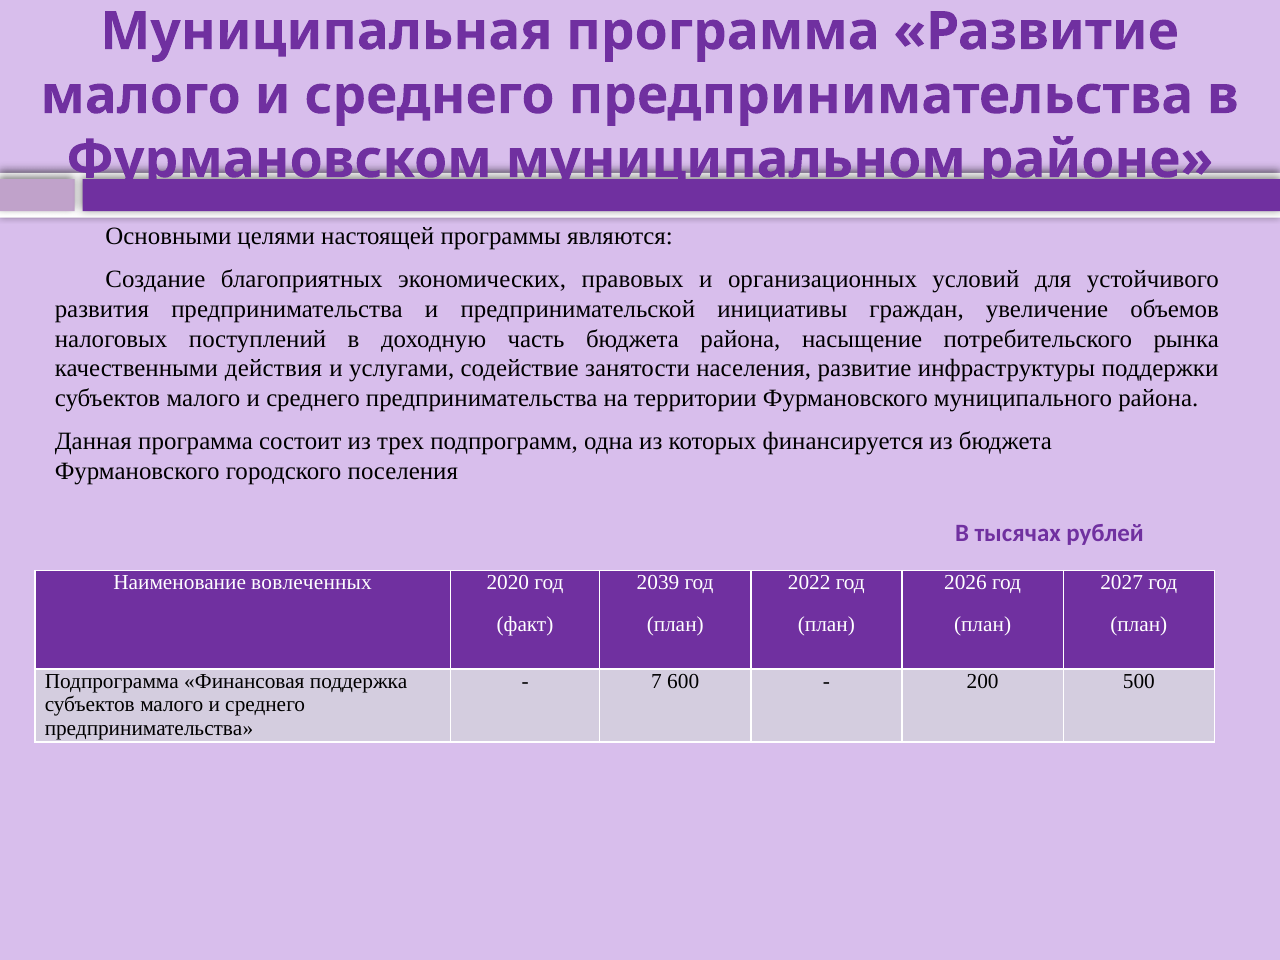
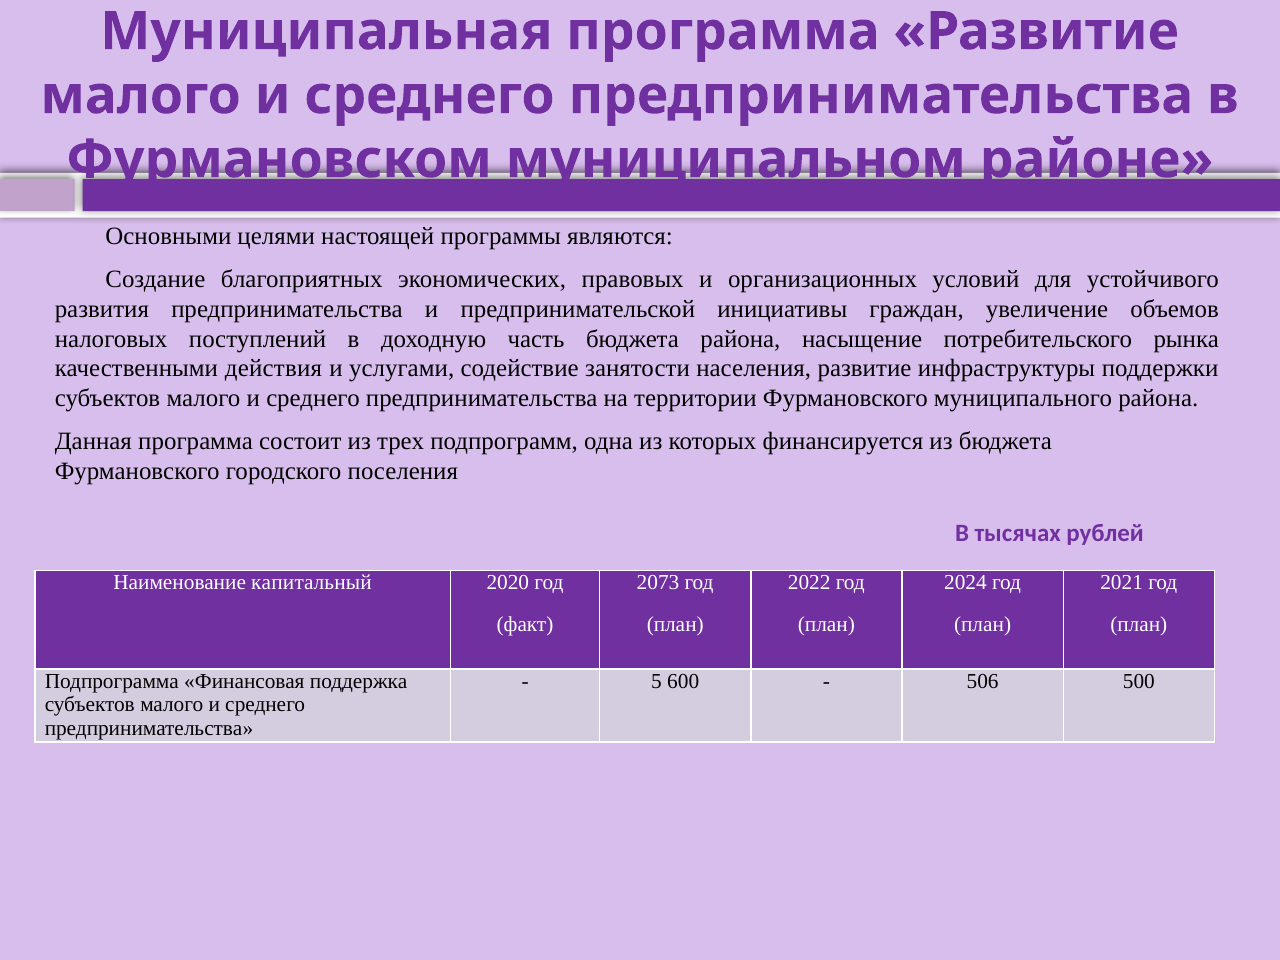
вовлеченных: вовлеченных -> капитальный
2039: 2039 -> 2073
2026: 2026 -> 2024
2027: 2027 -> 2021
7: 7 -> 5
200: 200 -> 506
